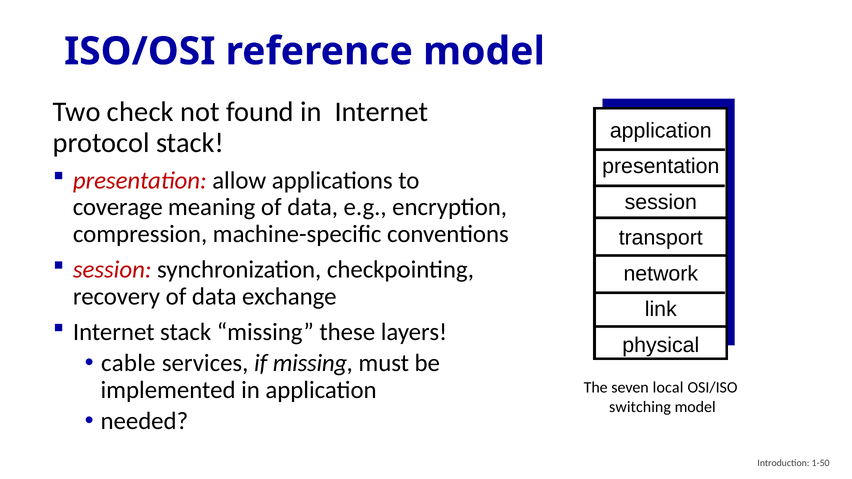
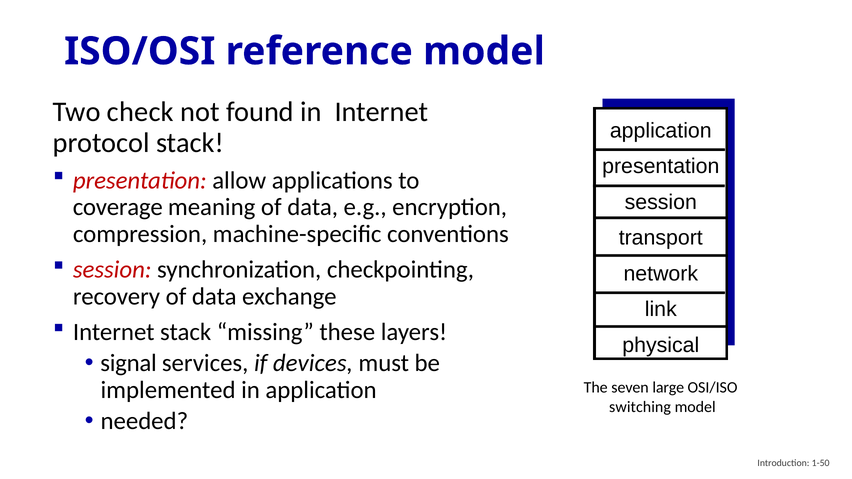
cable: cable -> signal
if missing: missing -> devices
local: local -> large
